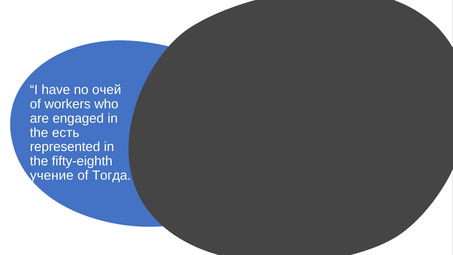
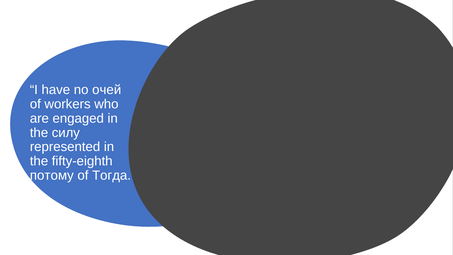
есть: есть -> силу
учение: учение -> потому
